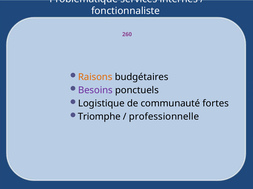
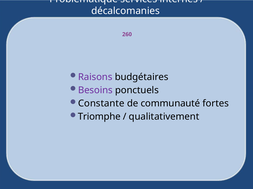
fonctionnaliste: fonctionnaliste -> décalcomanies
Raisons colour: orange -> purple
Logistique: Logistique -> Constante
professionnelle: professionnelle -> qualitativement
